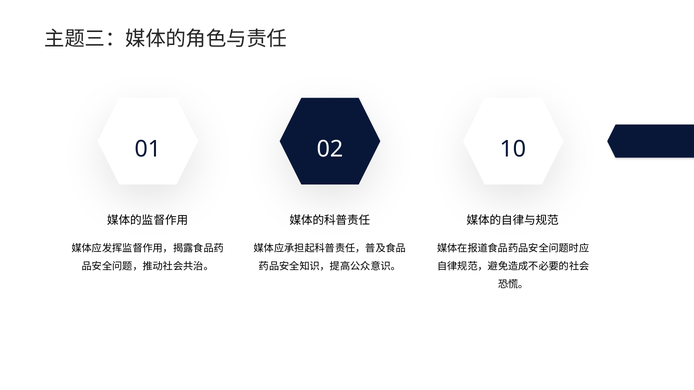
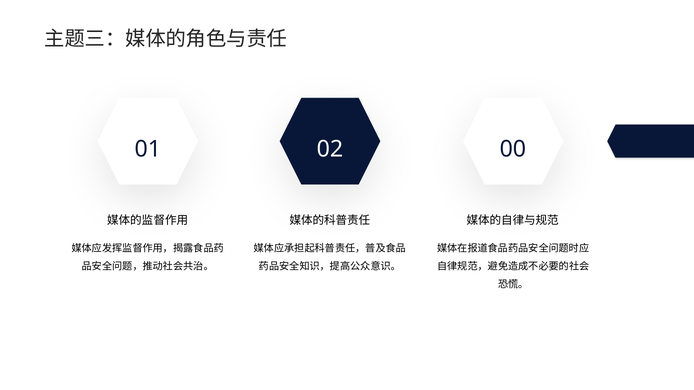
10: 10 -> 00
